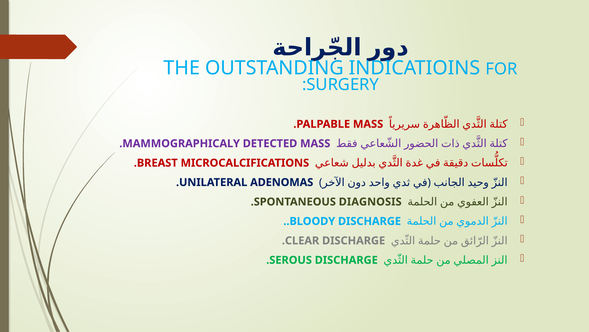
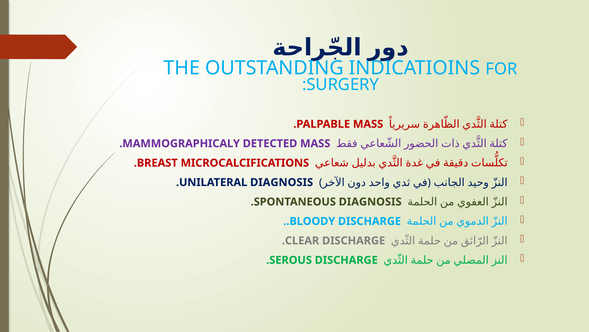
UNILATERAL ADENOMAS: ADENOMAS -> DIAGNOSIS
